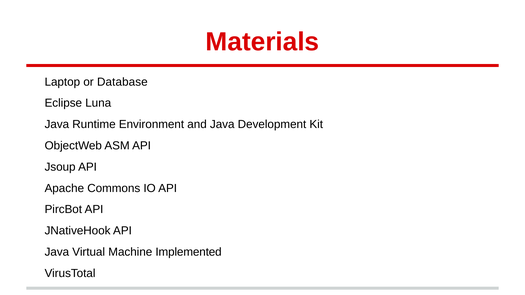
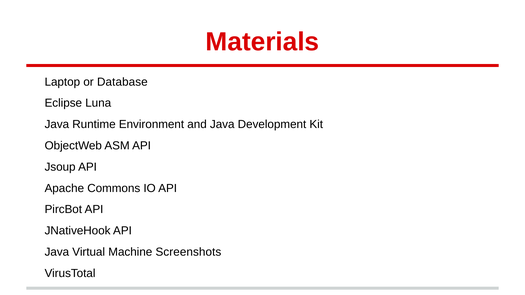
Implemented: Implemented -> Screenshots
